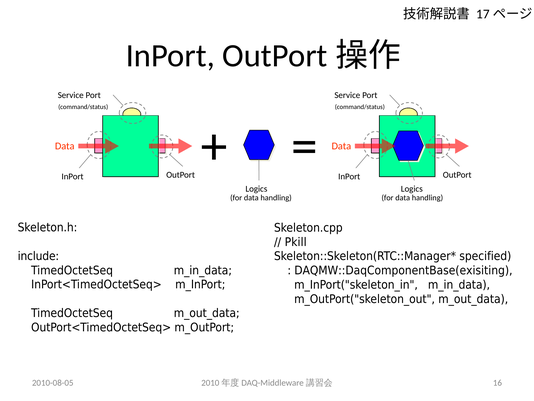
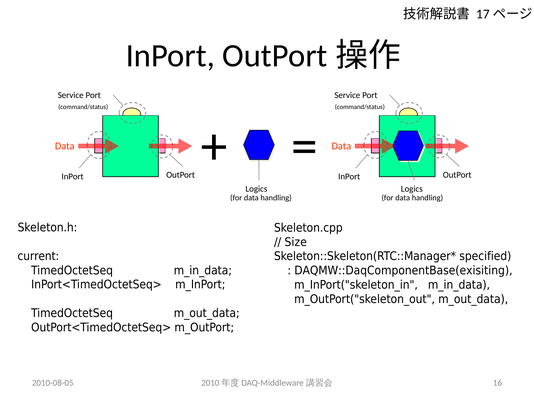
Pkill: Pkill -> Size
include: include -> current
